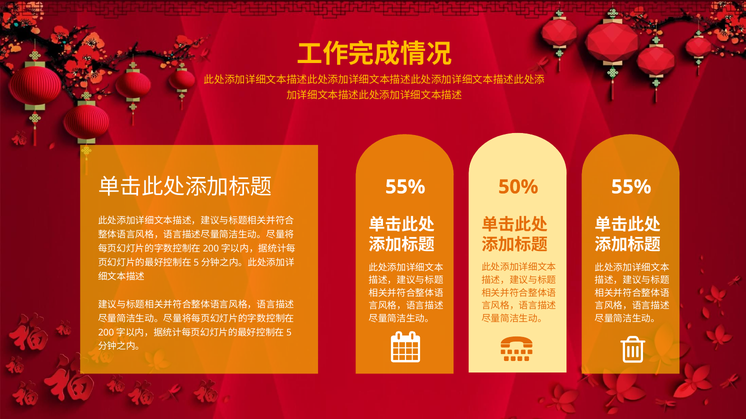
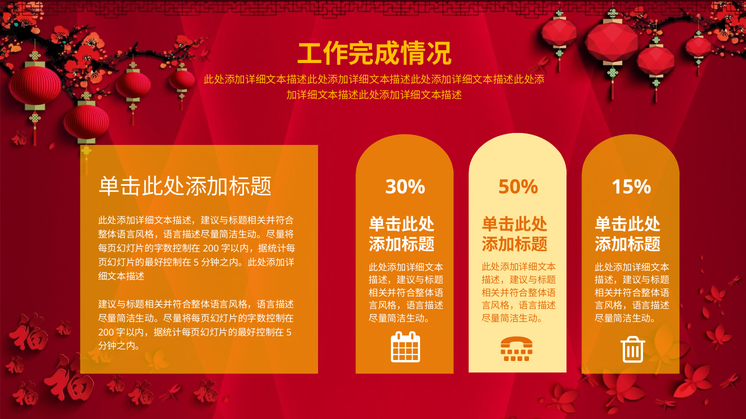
50% 55%: 55% -> 15%
55% at (405, 187): 55% -> 30%
